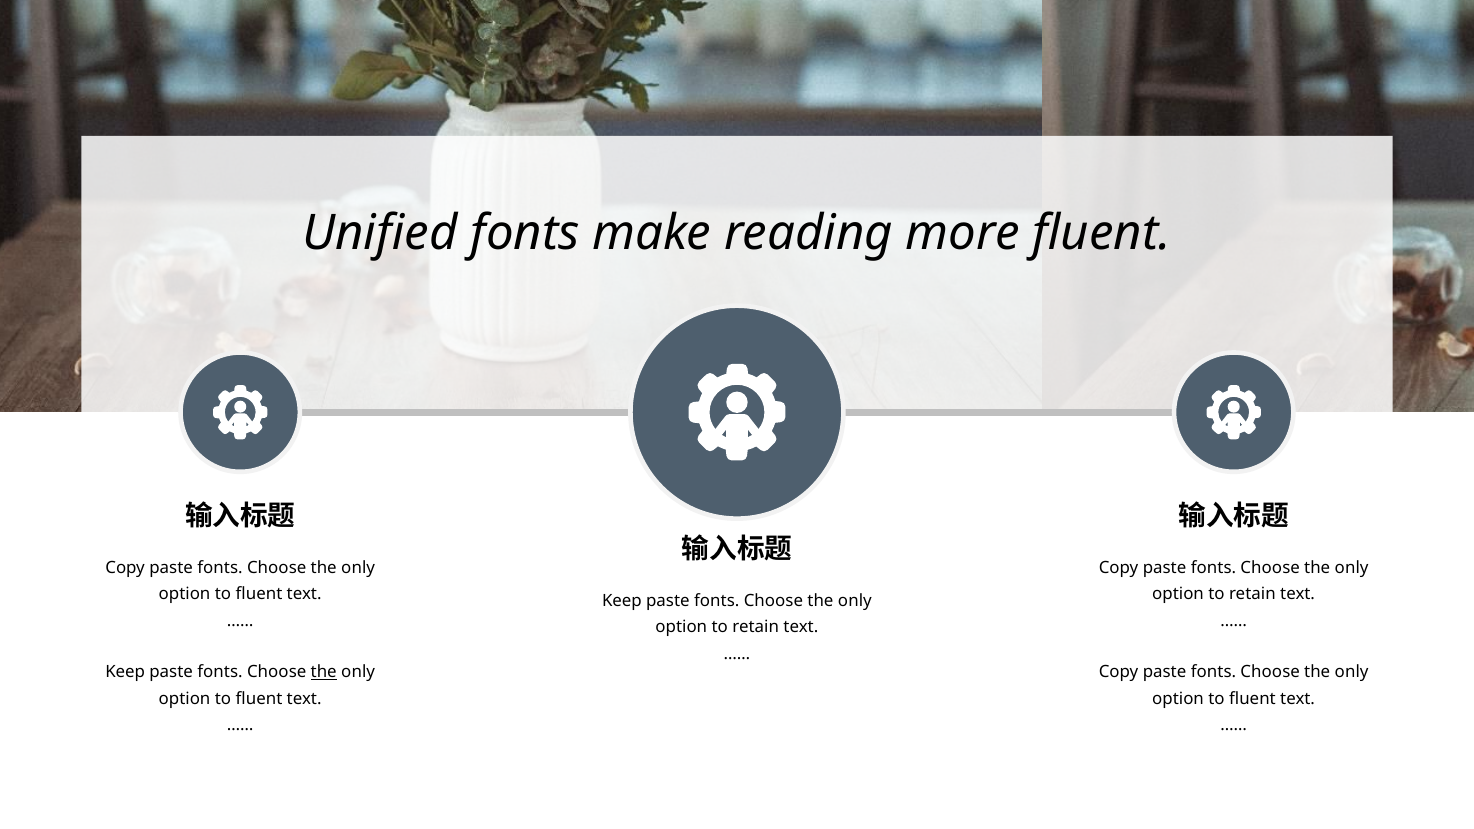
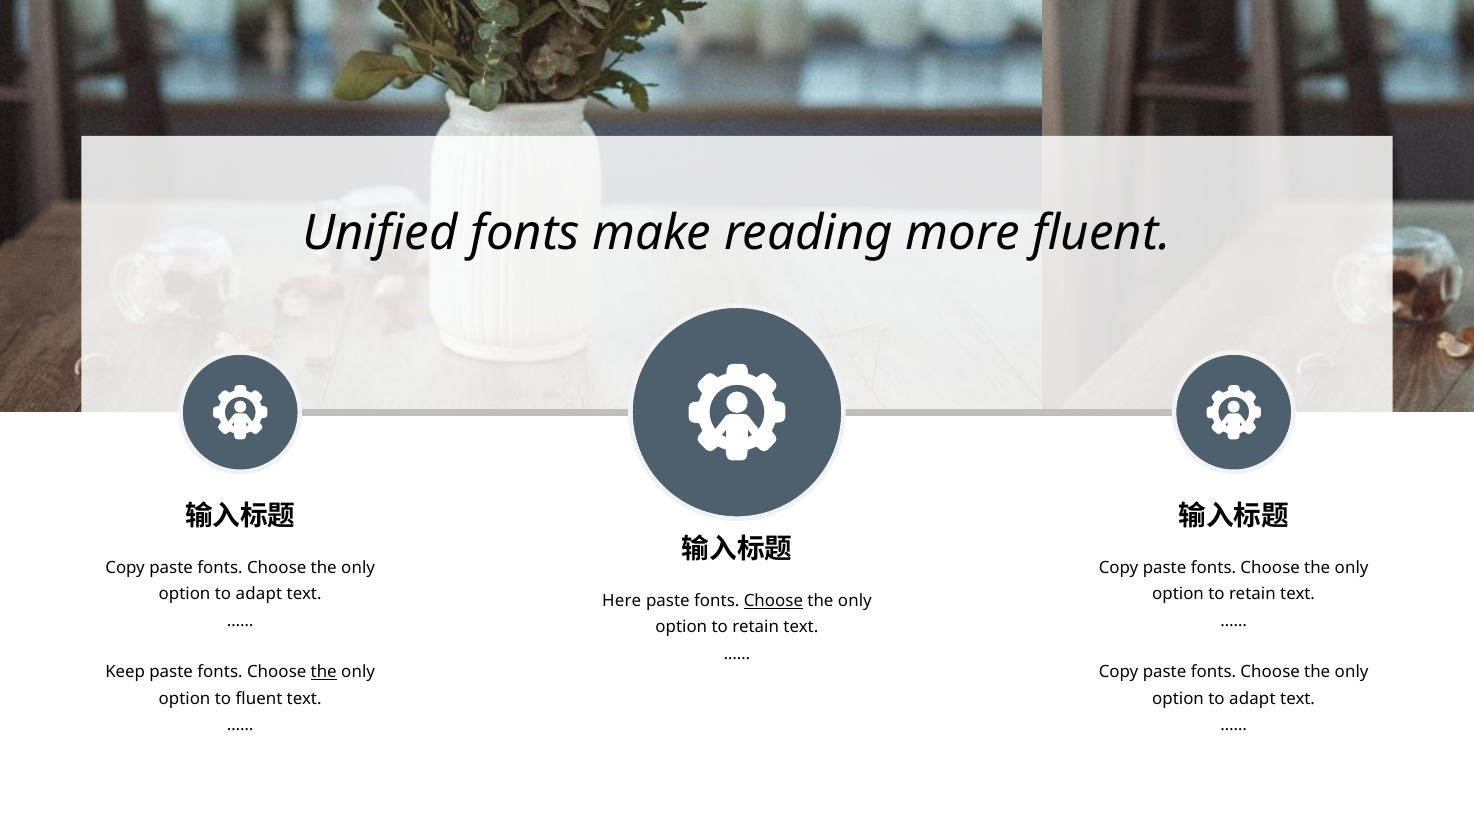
fluent at (259, 594): fluent -> adapt
Keep at (622, 601): Keep -> Here
Choose at (773, 601) underline: none -> present
fluent at (1252, 699): fluent -> adapt
